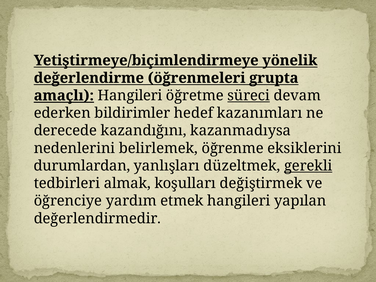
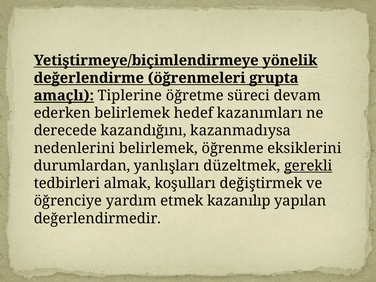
amaçlı Hangileri: Hangileri -> Tiplerine
süreci underline: present -> none
ederken bildirimler: bildirimler -> belirlemek
etmek hangileri: hangileri -> kazanılıp
